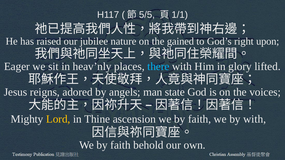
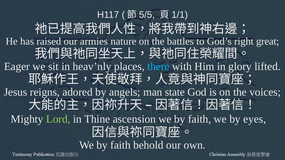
jubilee: jubilee -> armies
gained: gained -> battles
upon: upon -> great
Lord colour: yellow -> light green
by with: with -> eyes
